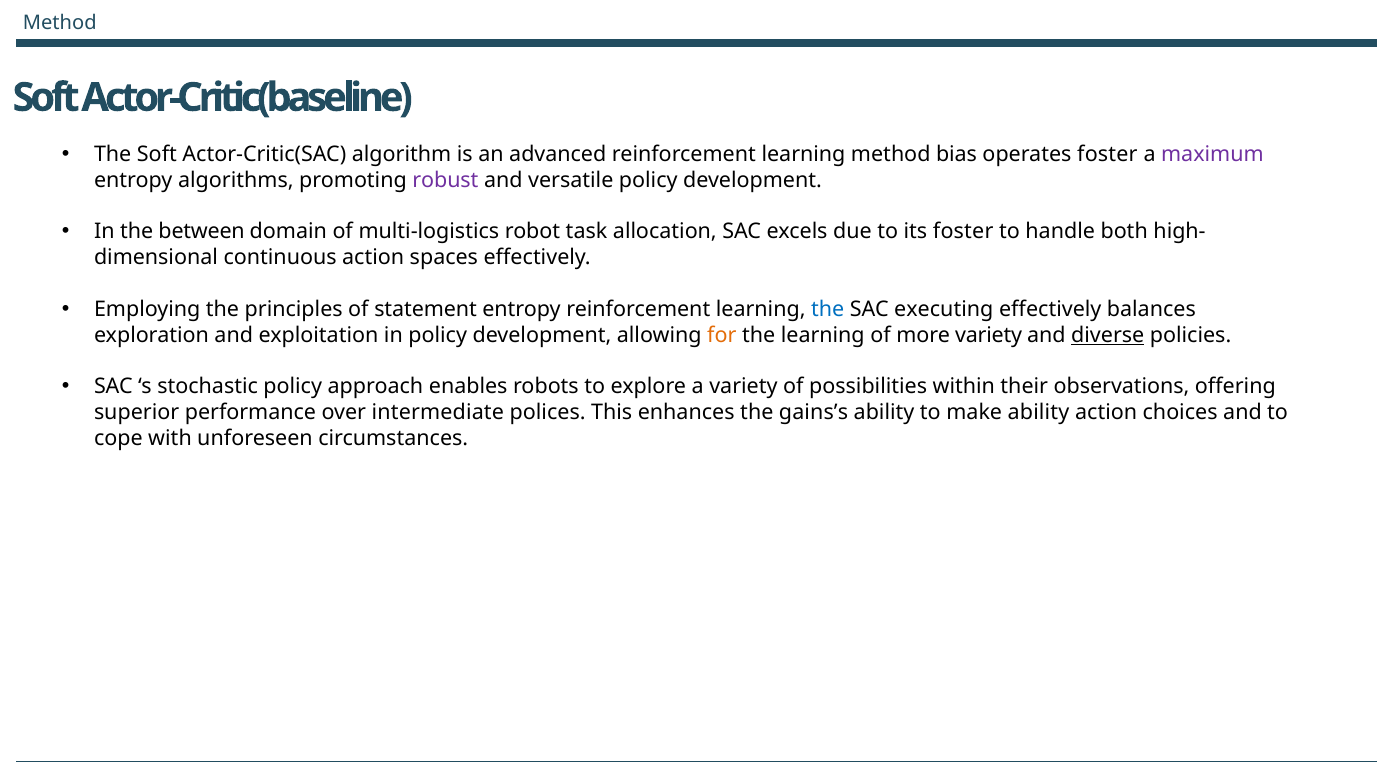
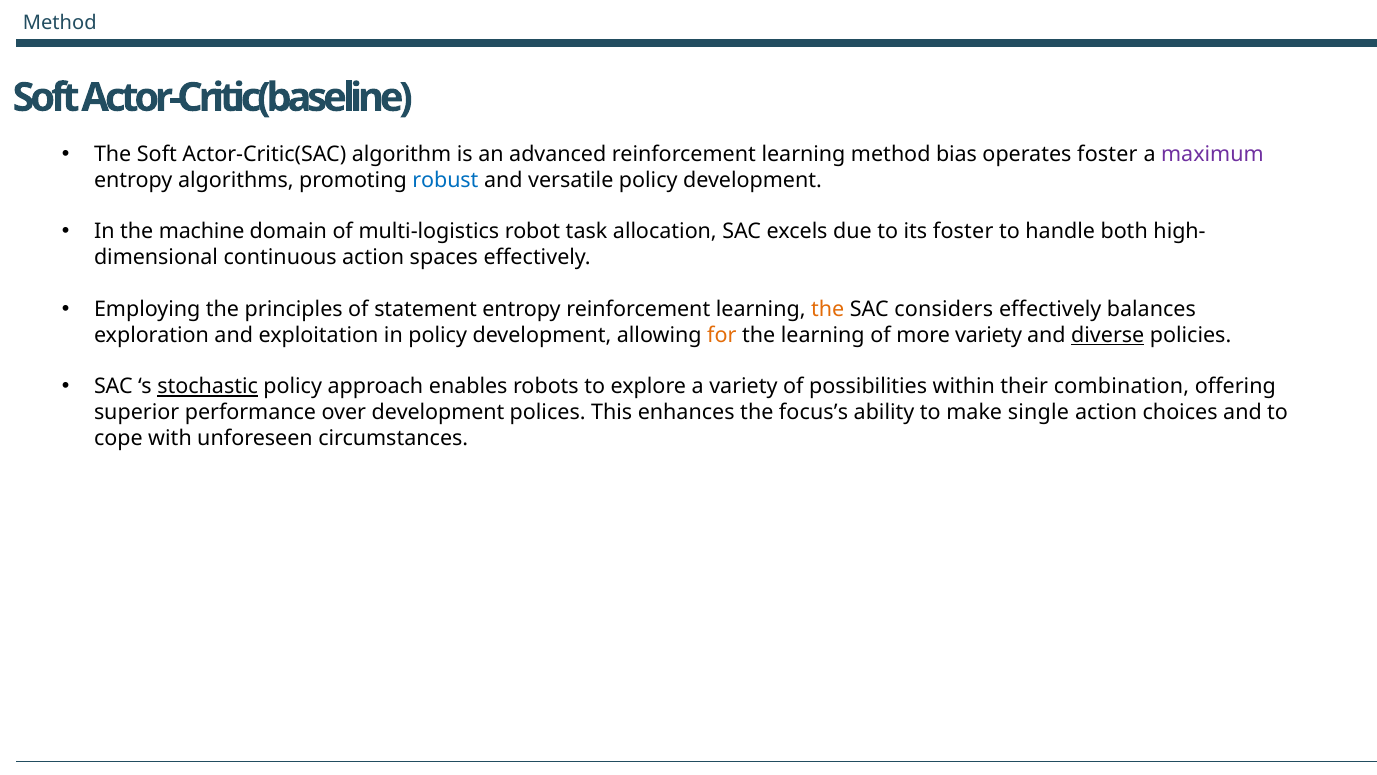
robust colour: purple -> blue
between: between -> machine
the at (828, 309) colour: blue -> orange
executing: executing -> considers
stochastic underline: none -> present
observations: observations -> combination
intermediate at (438, 412): intermediate -> development
gains’s: gains’s -> focus’s
make ability: ability -> single
